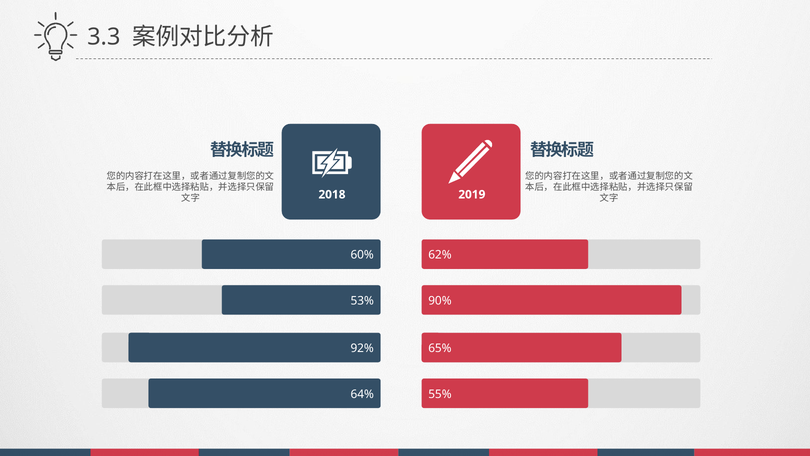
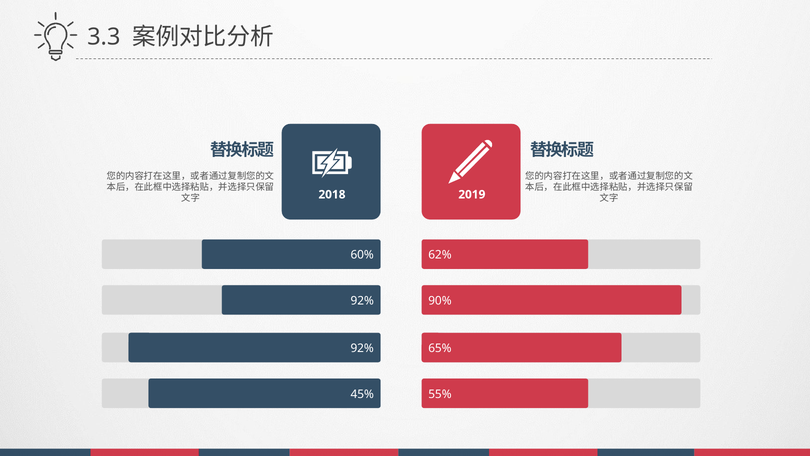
53% at (362, 301): 53% -> 92%
64%: 64% -> 45%
